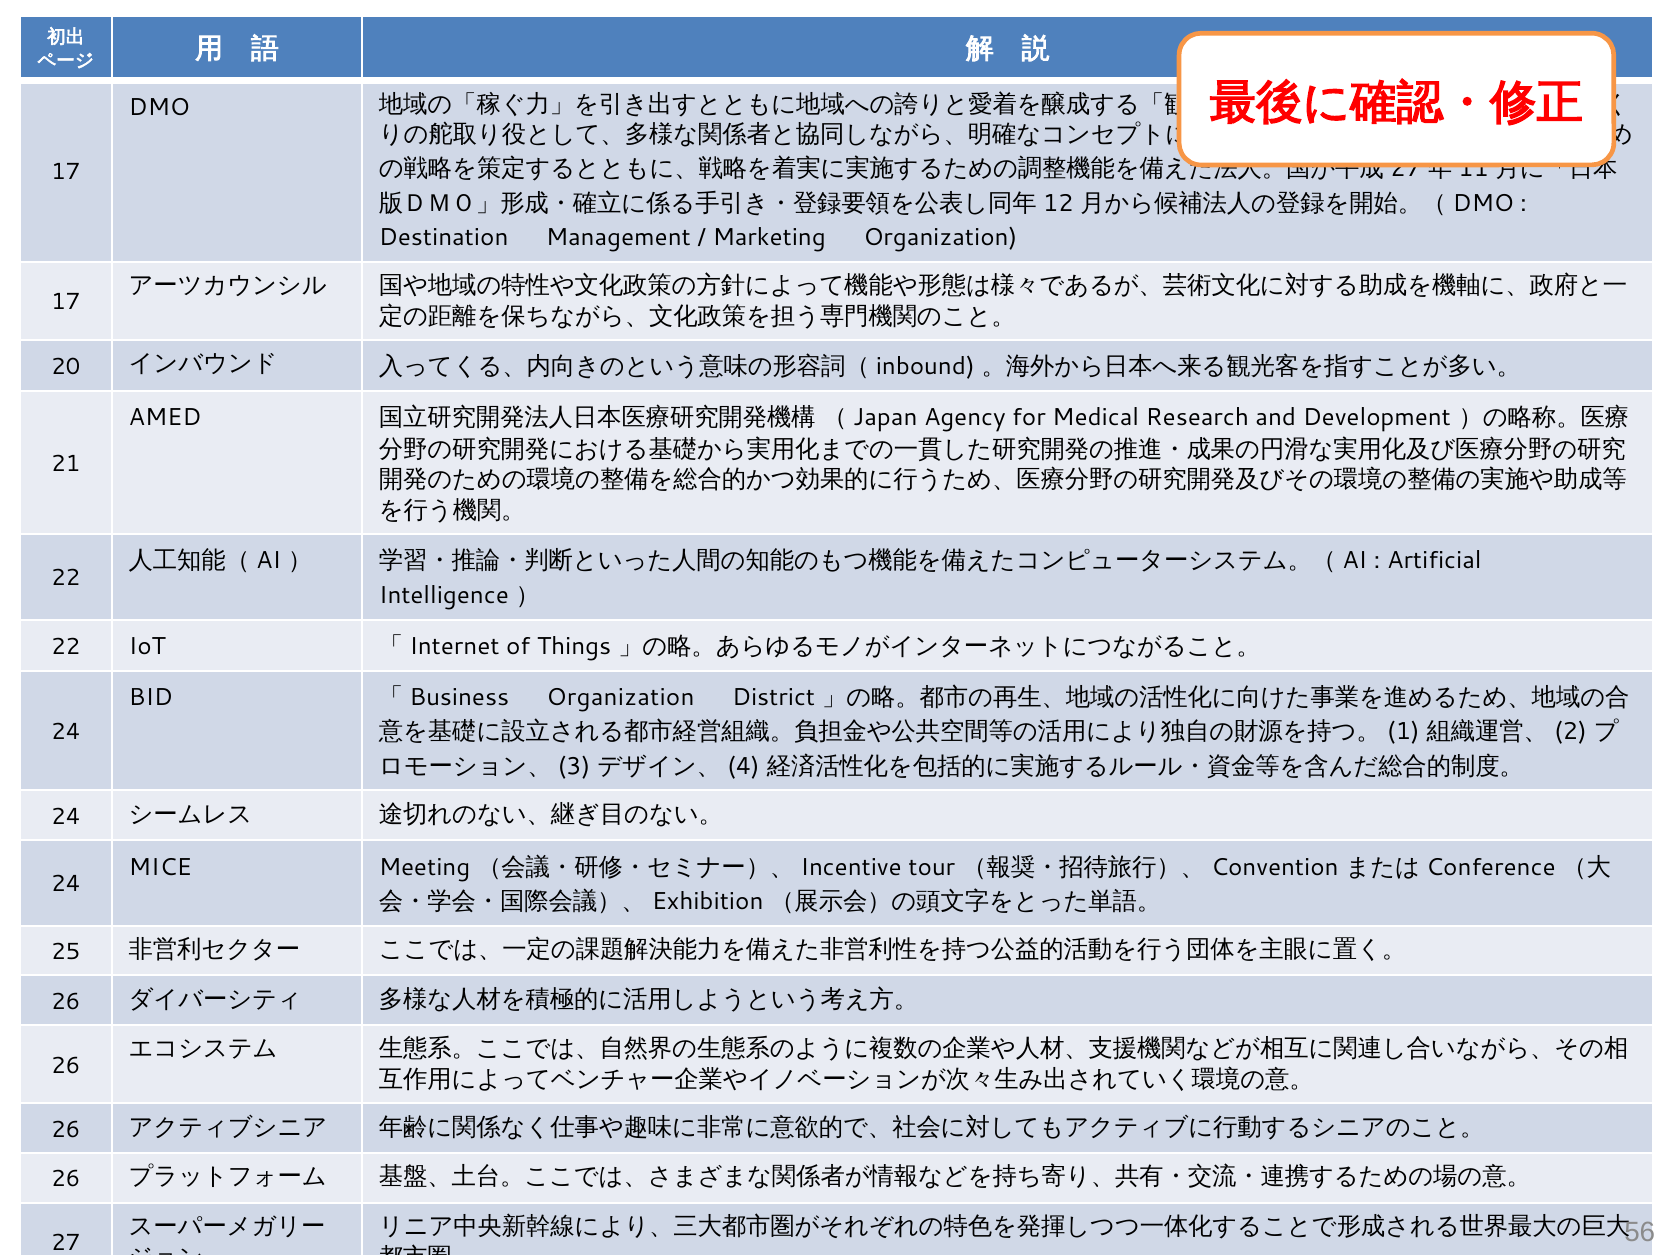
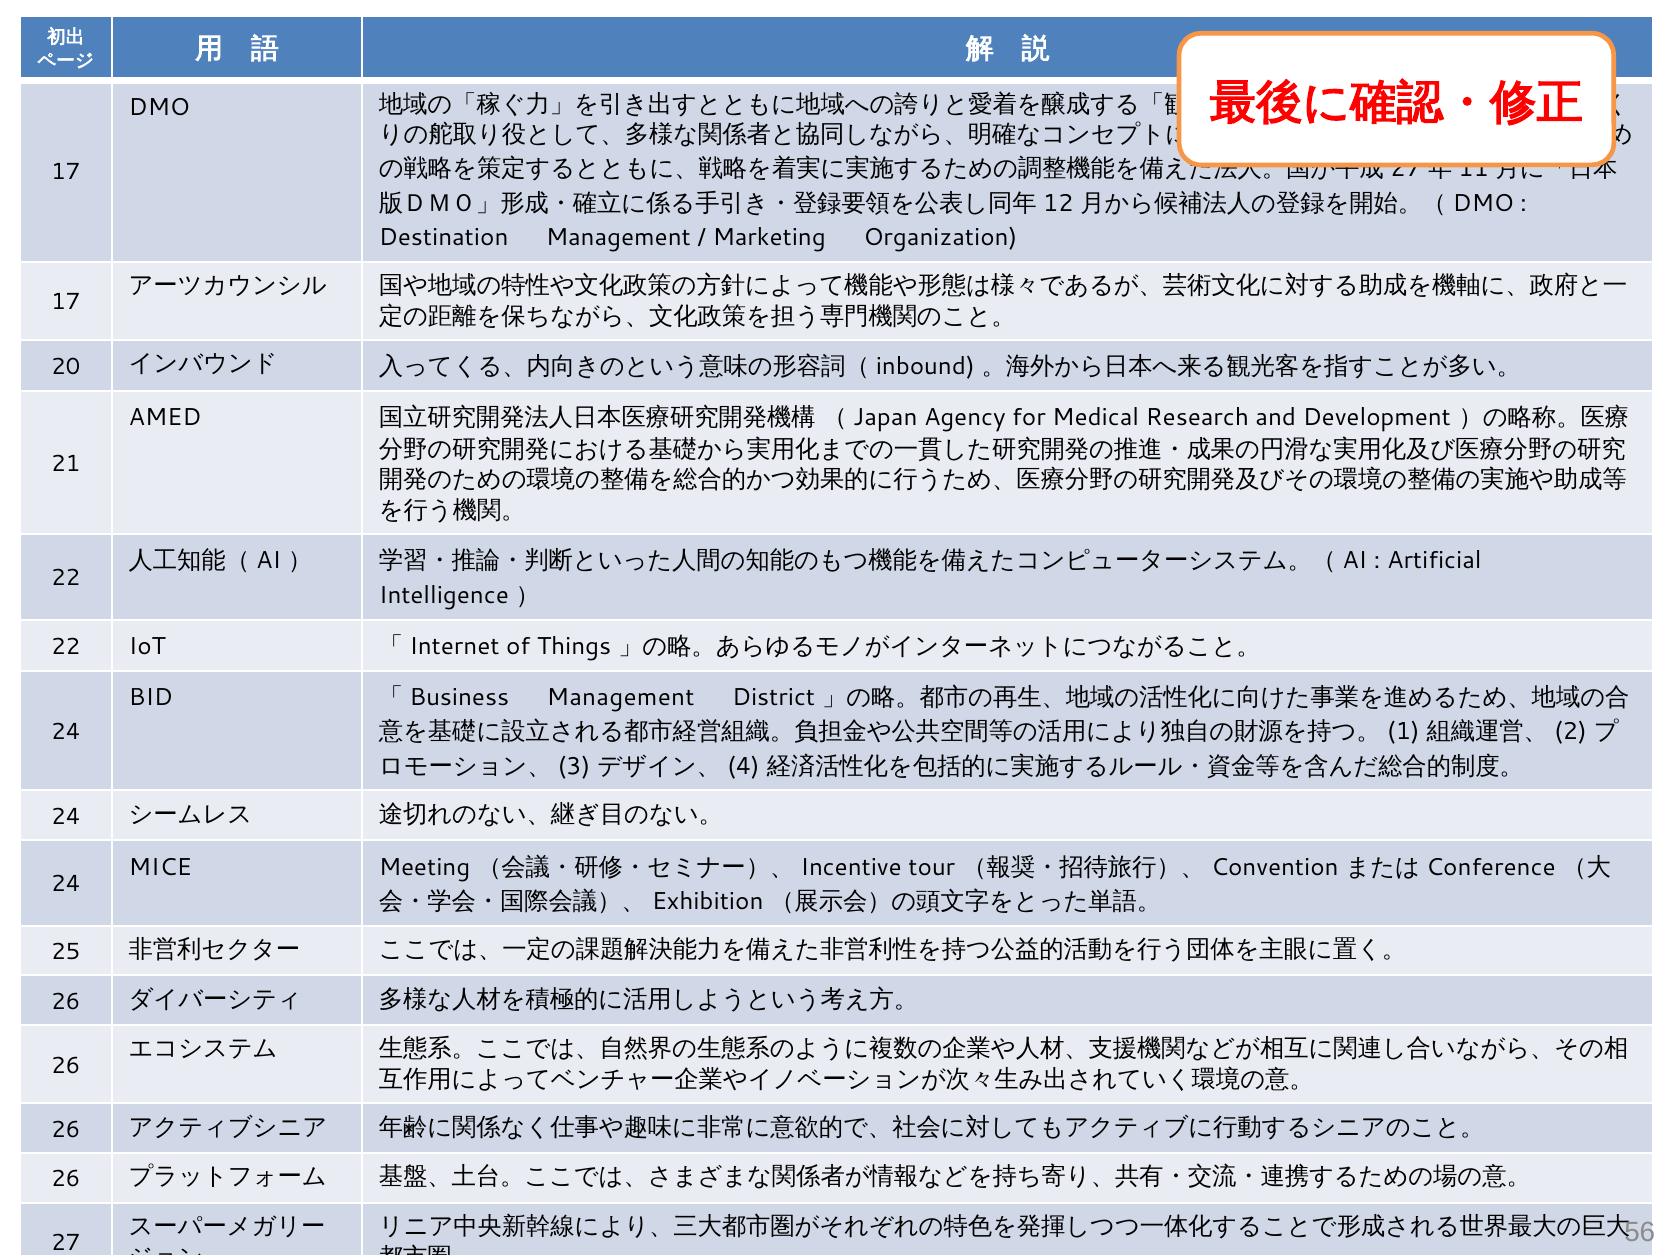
「Business Organization: Organization -> Management
